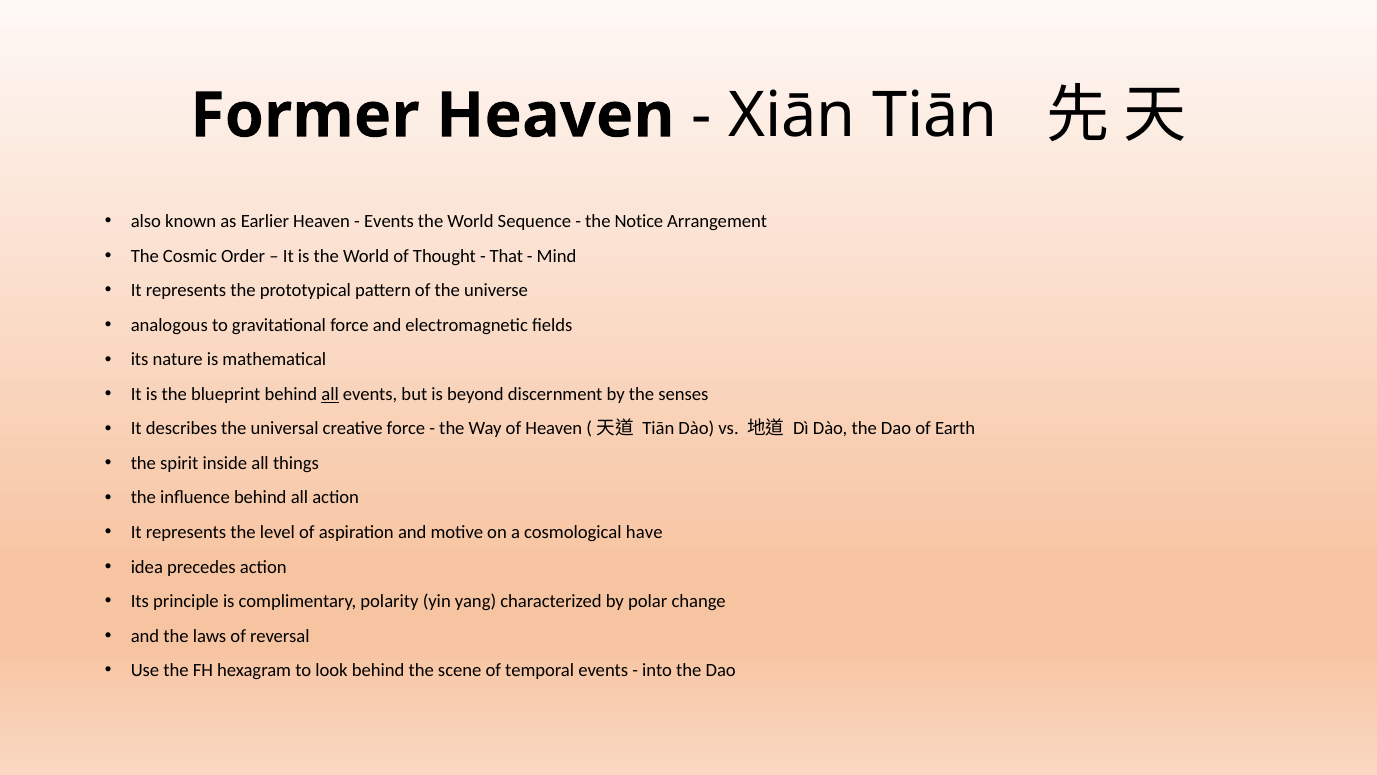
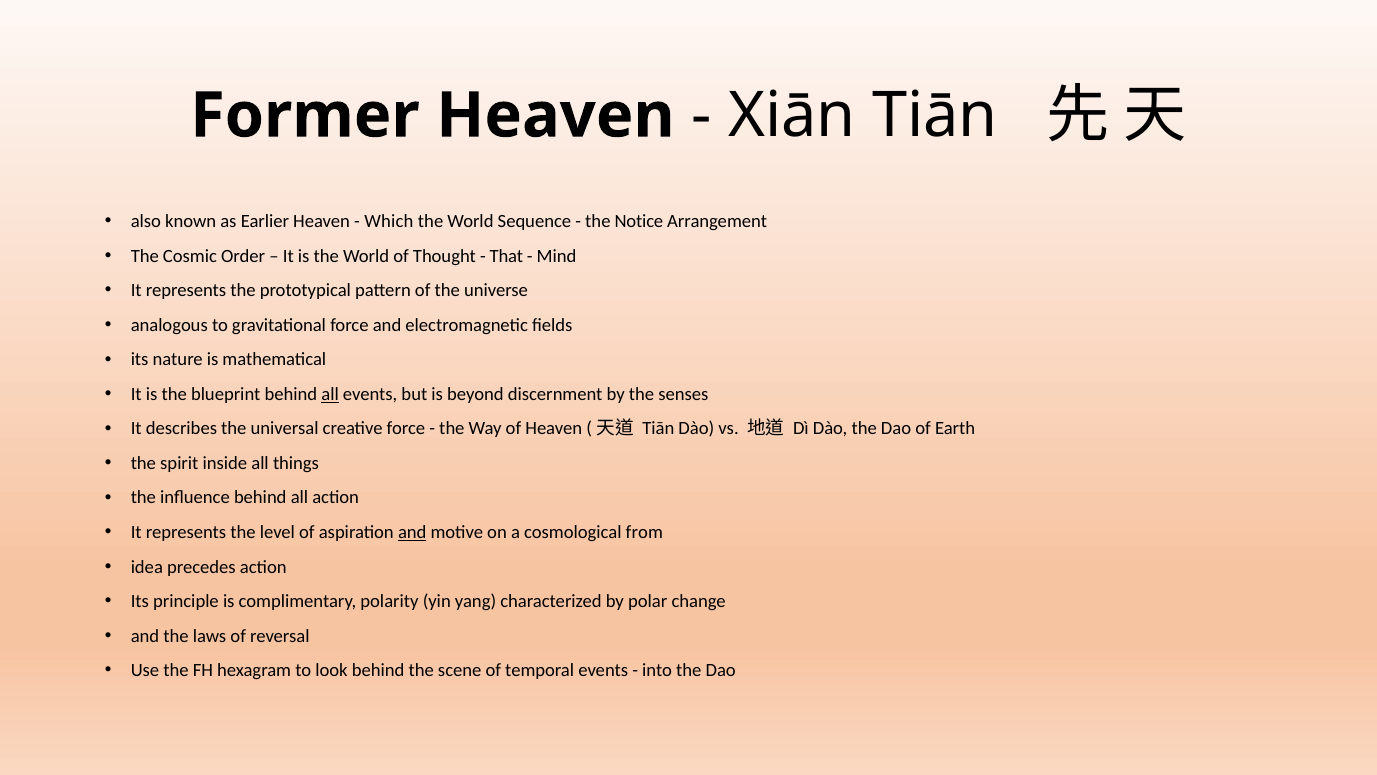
Events at (389, 221): Events -> Which
and at (412, 532) underline: none -> present
have: have -> from
